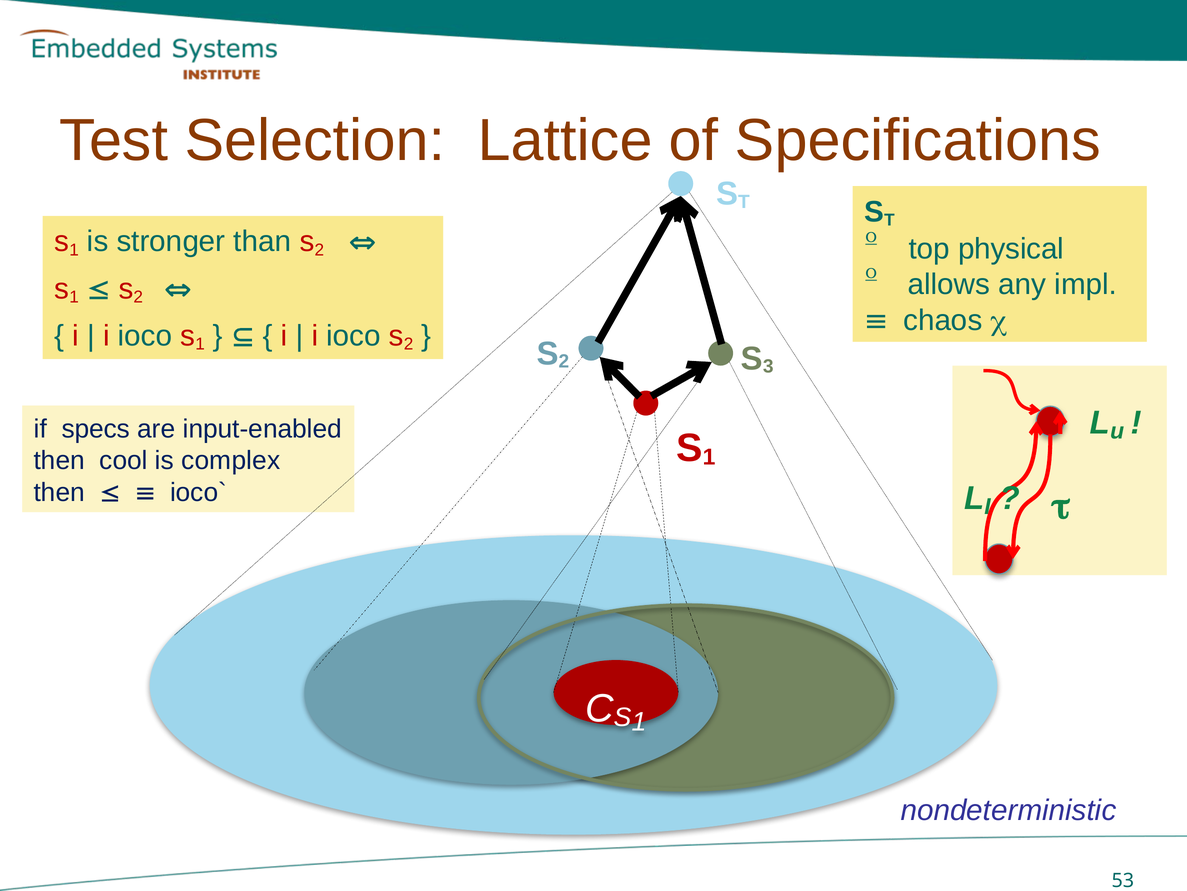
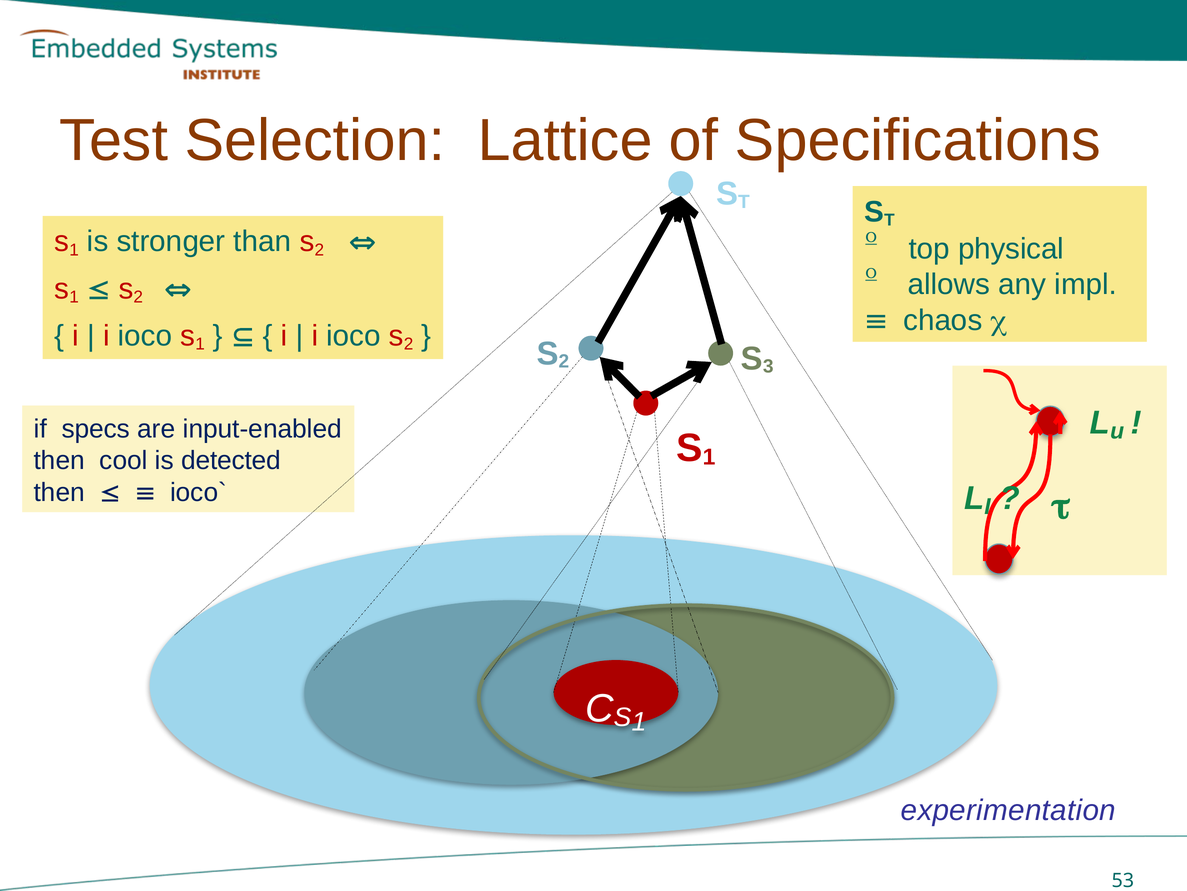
complex: complex -> detected
nondeterministic: nondeterministic -> experimentation
